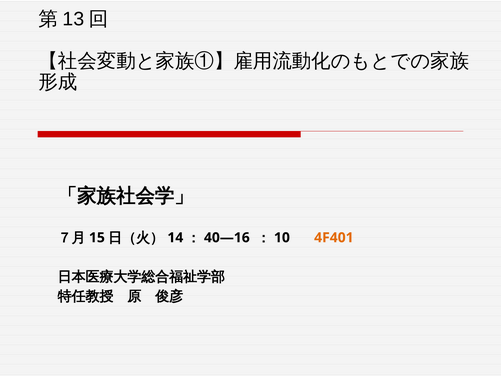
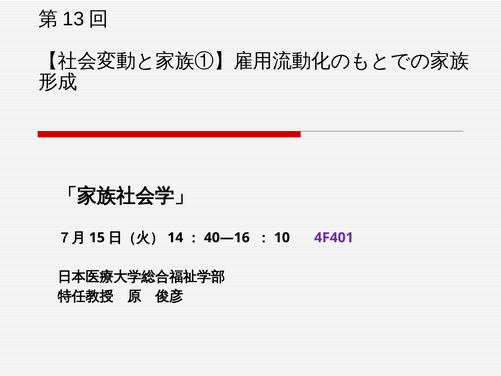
4F401 colour: orange -> purple
